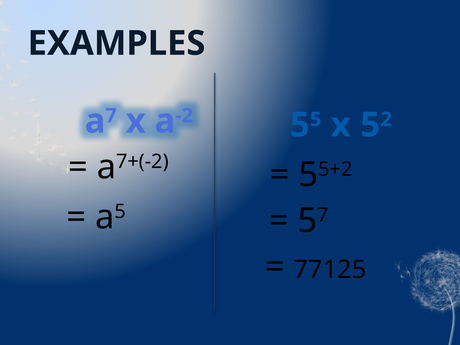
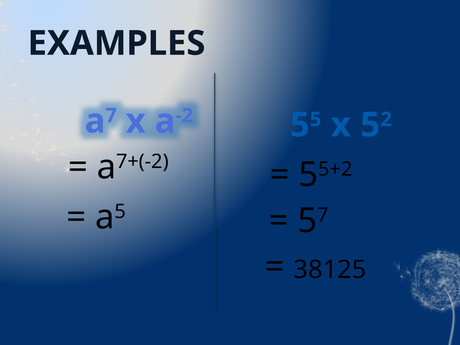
77125: 77125 -> 38125
